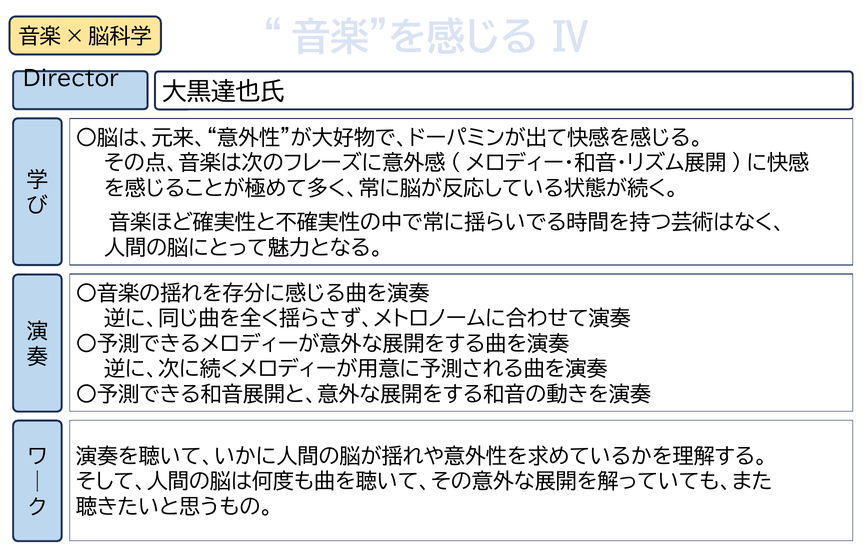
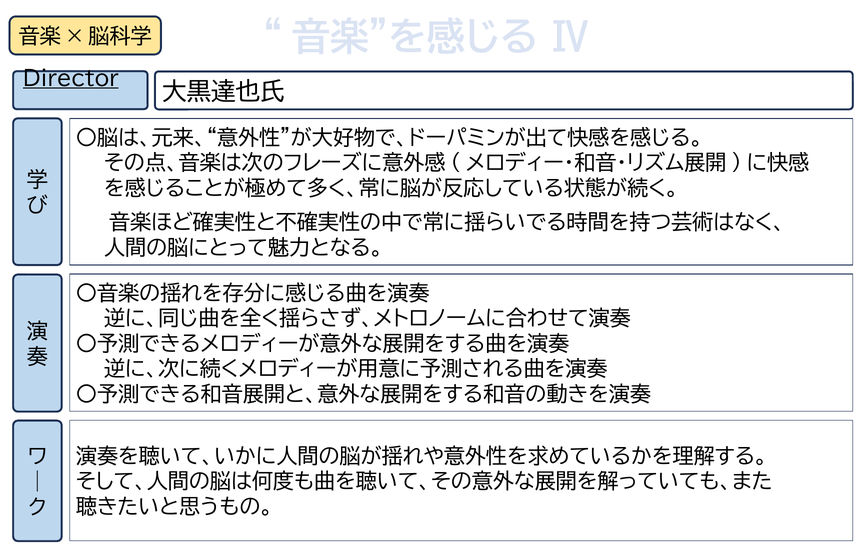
Director underline: none -> present
